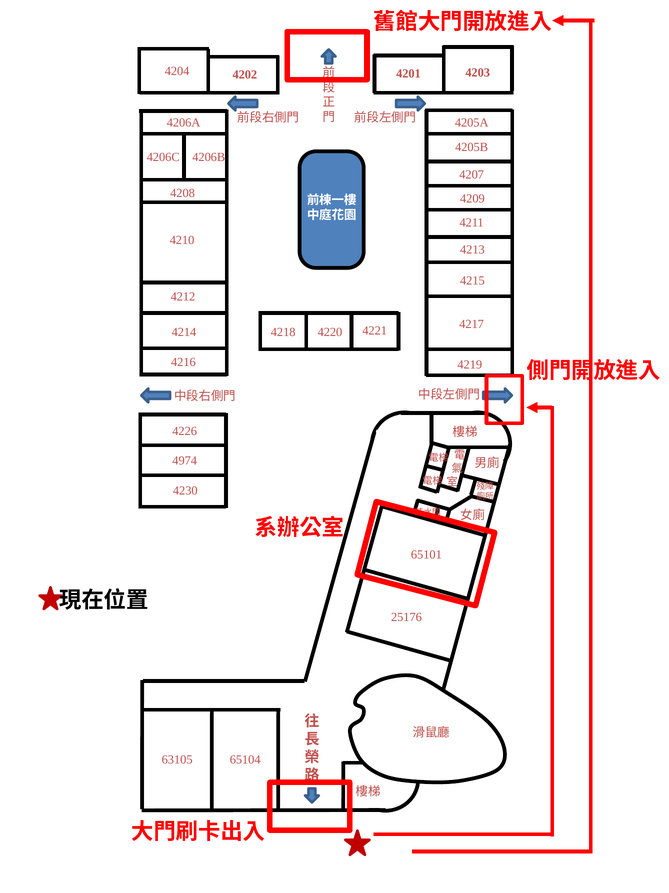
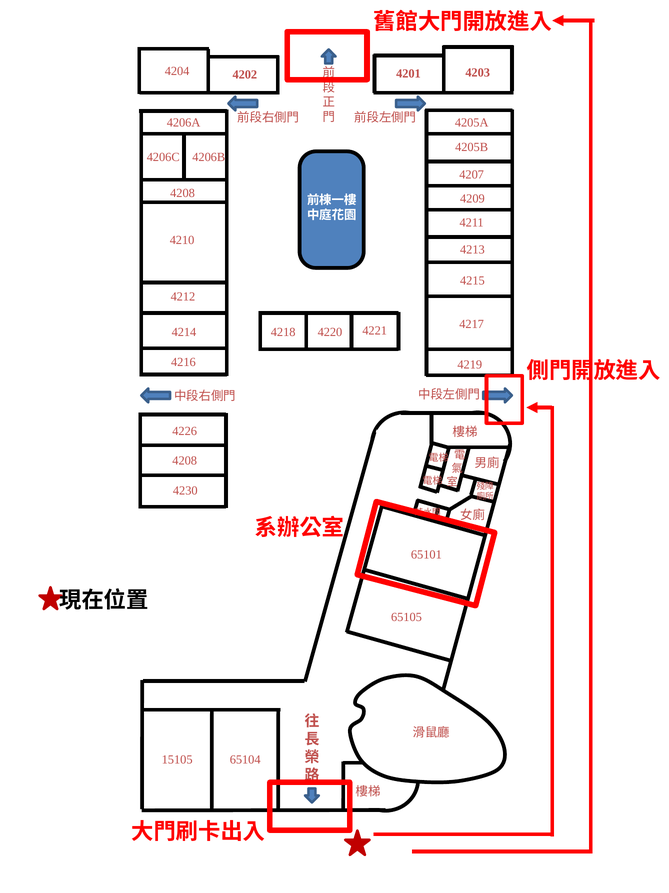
4974 at (185, 460): 4974 -> 4208
25176: 25176 -> 65105
63105: 63105 -> 15105
